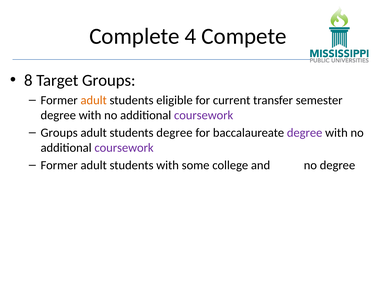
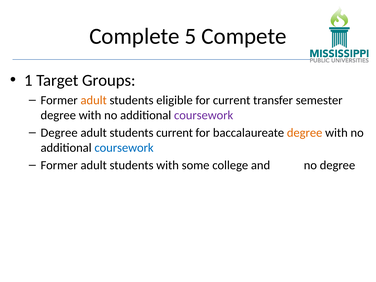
4: 4 -> 5
8: 8 -> 1
Groups at (59, 133): Groups -> Degree
students degree: degree -> current
degree at (305, 133) colour: purple -> orange
coursework at (124, 148) colour: purple -> blue
